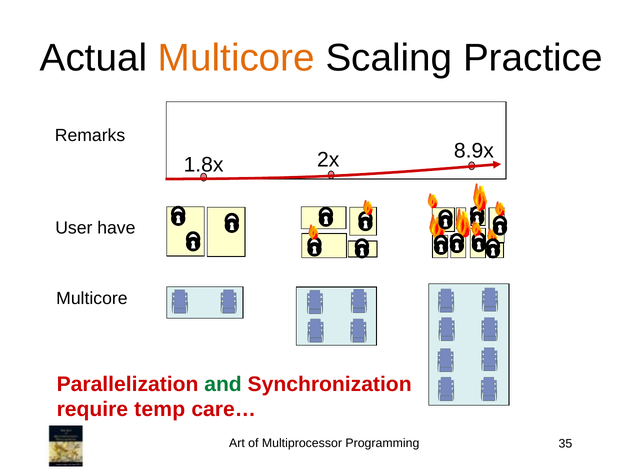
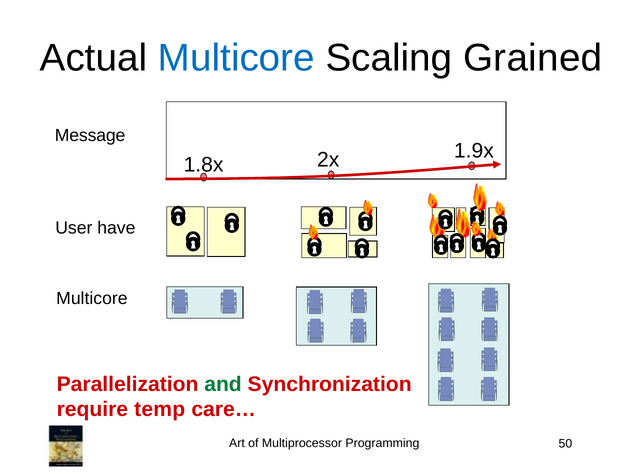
Multicore at (236, 58) colour: orange -> blue
Practice: Practice -> Grained
Remarks: Remarks -> Message
8.9x: 8.9x -> 1.9x
35: 35 -> 50
